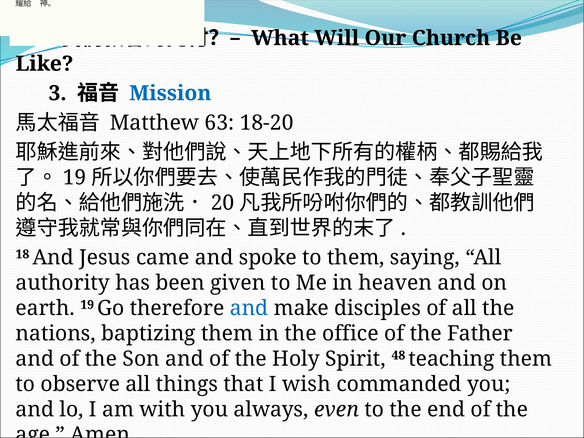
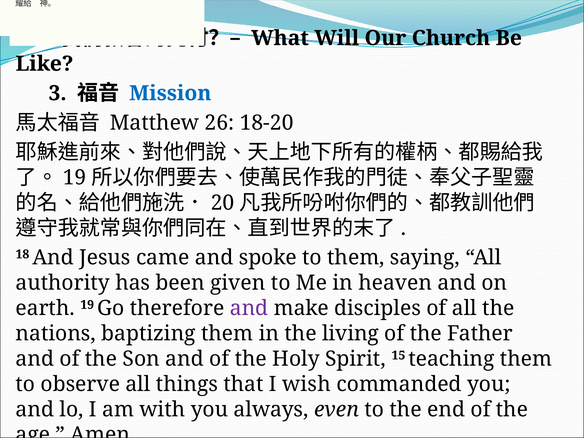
63: 63 -> 26
and at (249, 308) colour: blue -> purple
office: office -> living
48: 48 -> 15
